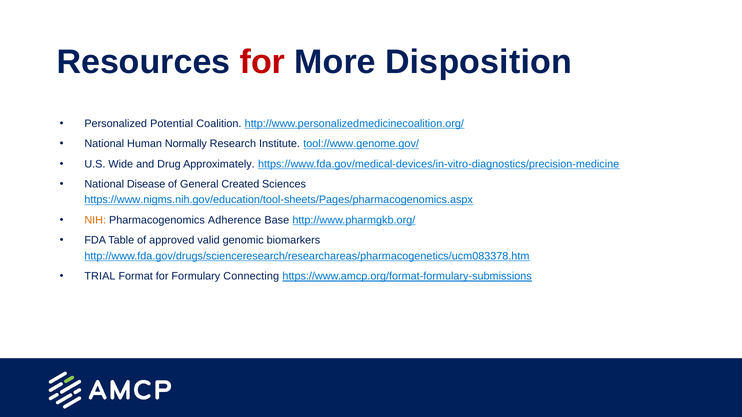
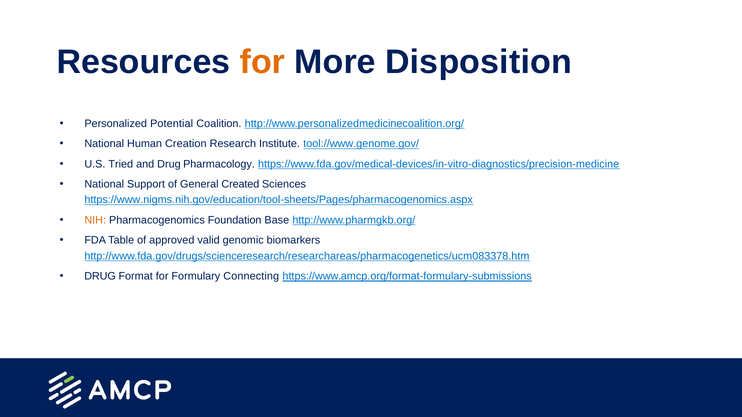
for at (262, 62) colour: red -> orange
Normally: Normally -> Creation
Wide: Wide -> Tried
Approximately: Approximately -> Pharmacology
Disease: Disease -> Support
Adherence: Adherence -> Foundation
TRIAL at (100, 276): TRIAL -> DRUG
